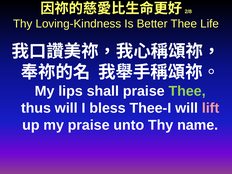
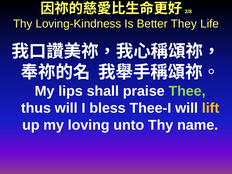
Better Thee: Thee -> They
lift colour: pink -> yellow
my praise: praise -> loving
